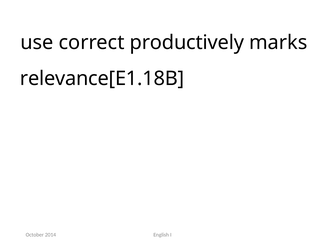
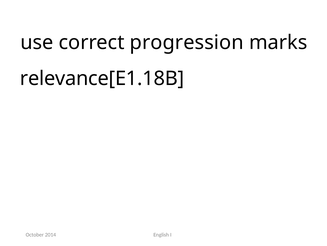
productively: productively -> progression
